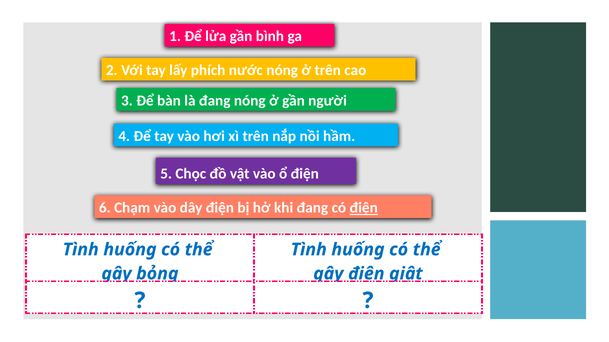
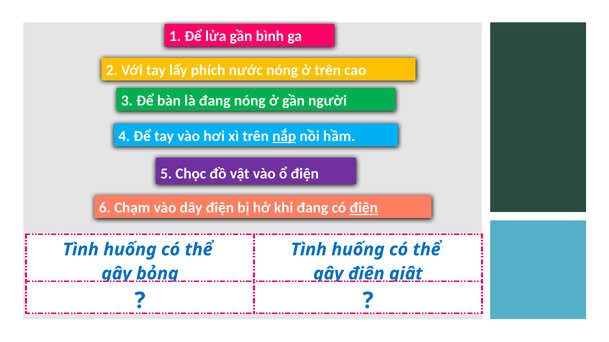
nắp underline: none -> present
